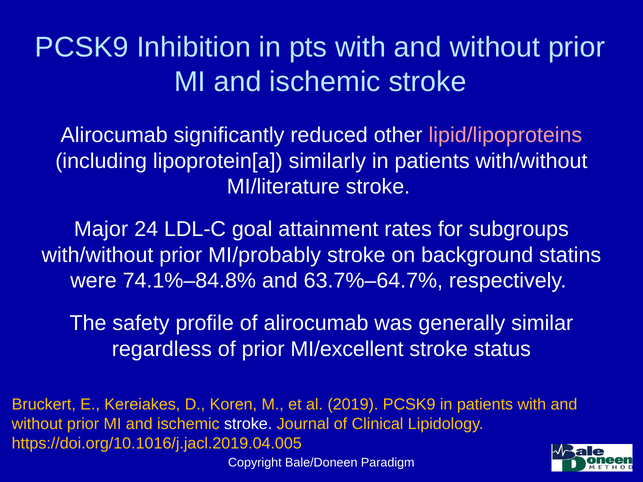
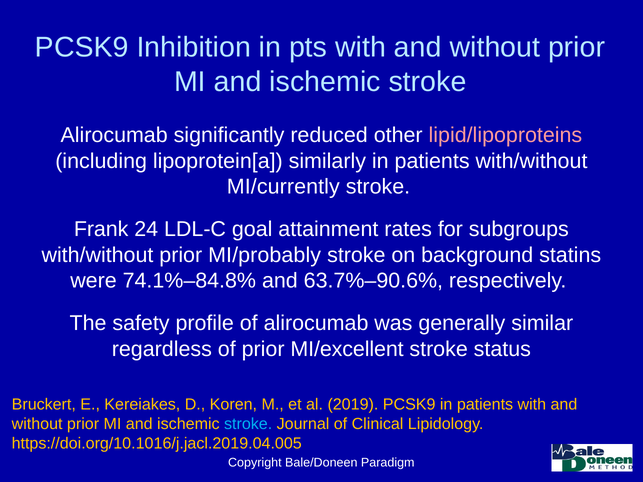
MI/literature: MI/literature -> MI/currently
Major: Major -> Frank
63.7%–64.7%: 63.7%–64.7% -> 63.7%–90.6%
stroke at (248, 424) colour: white -> light blue
